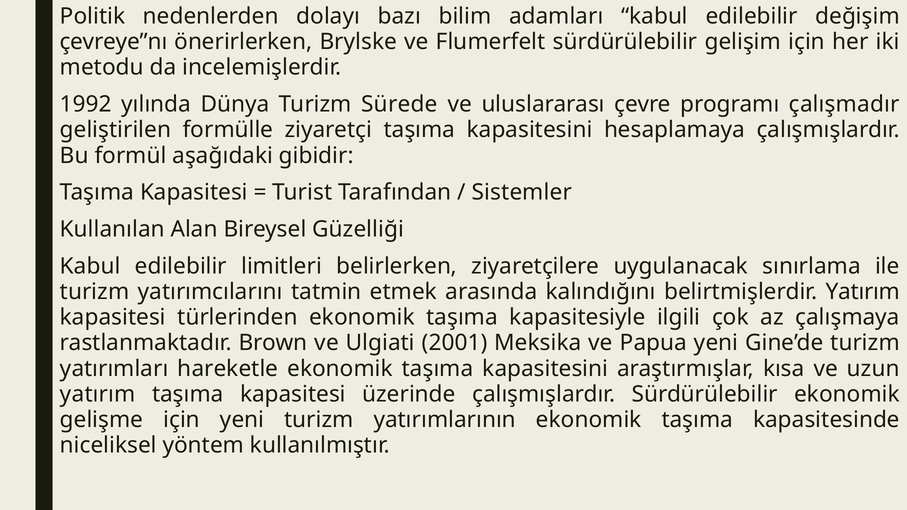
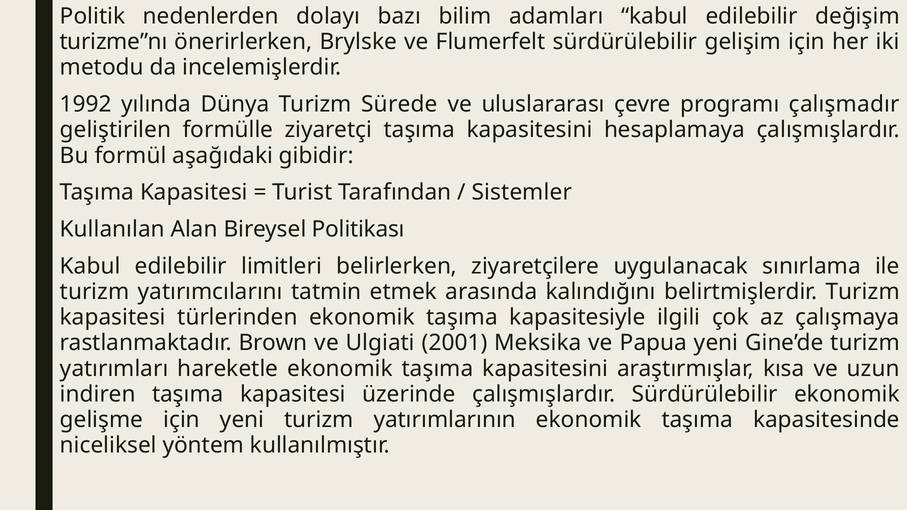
çevreye”nı: çevreye”nı -> turizme”nı
Güzelliği: Güzelliği -> Politikası
belirtmişlerdir Yatırım: Yatırım -> Turizm
yatırım at (98, 394): yatırım -> indiren
